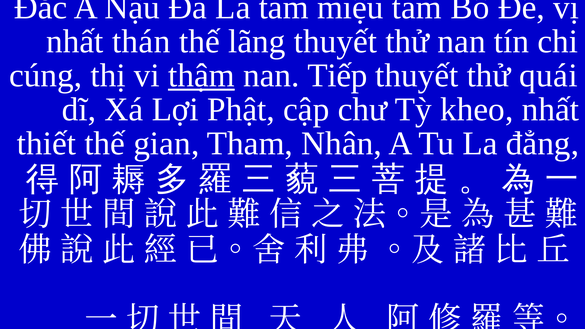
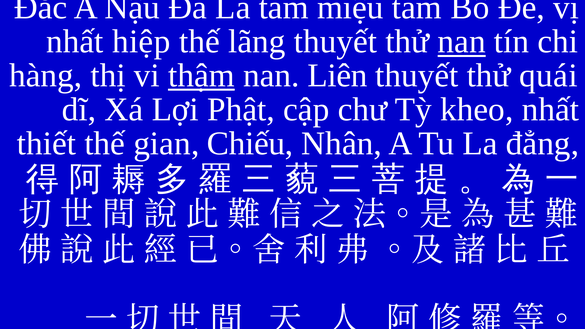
thán: thán -> hiệp
nan at (462, 42) underline: none -> present
cúng: cúng -> hàng
Tiếp: Tiếp -> Liên
Tham: Tham -> Chiếu
